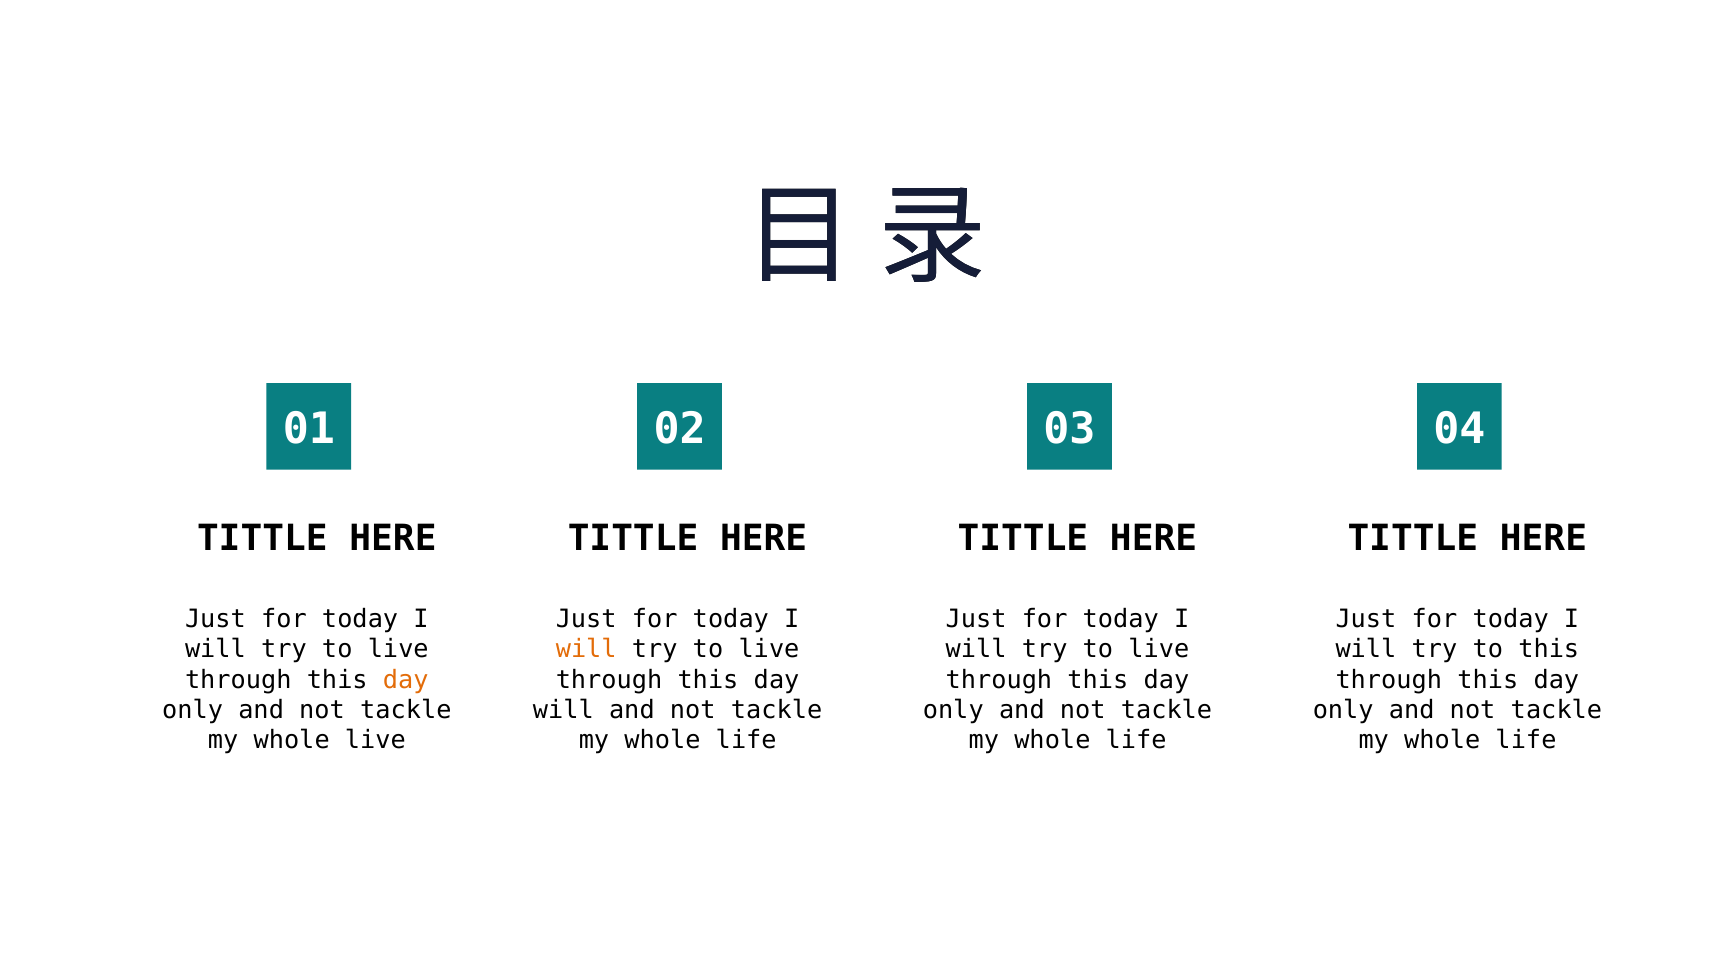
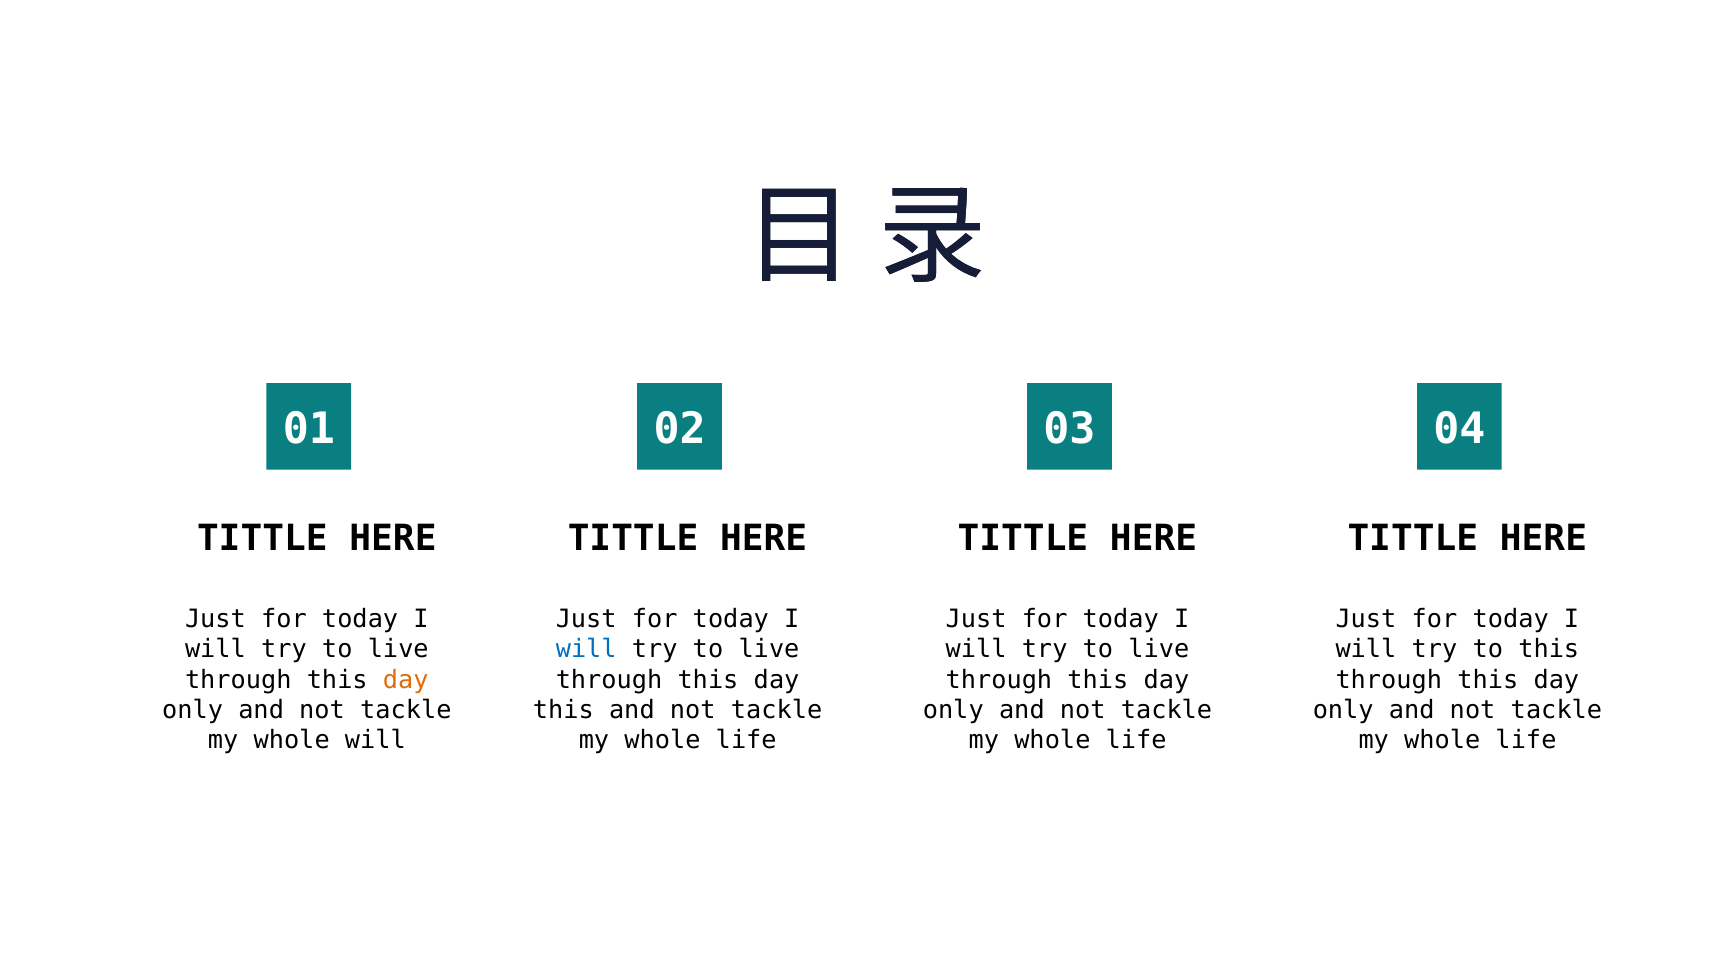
will at (586, 650) colour: orange -> blue
will at (563, 710): will -> this
whole live: live -> will
